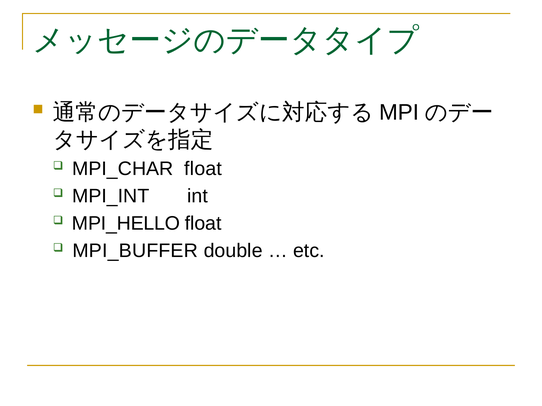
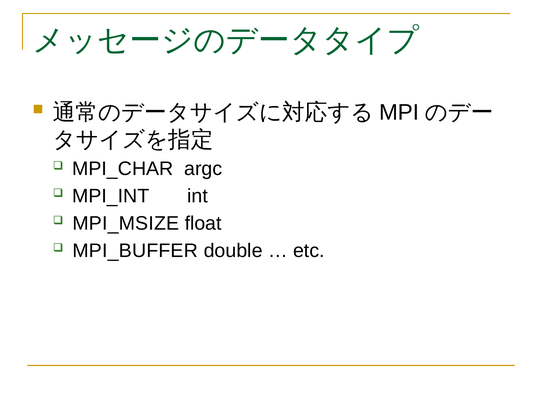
MPI_CHAR float: float -> argc
MPI_HELLO: MPI_HELLO -> MPI_MSIZE
